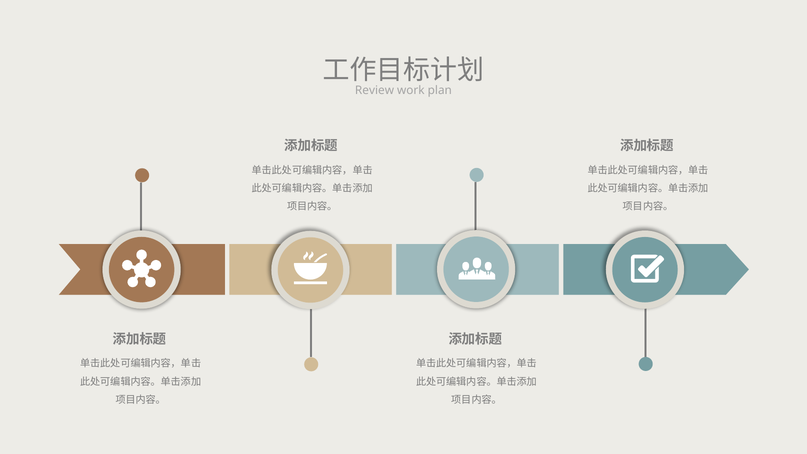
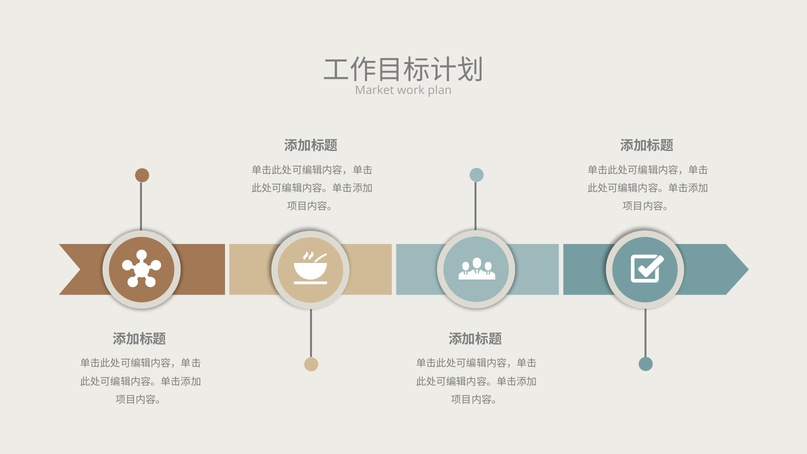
Review: Review -> Market
